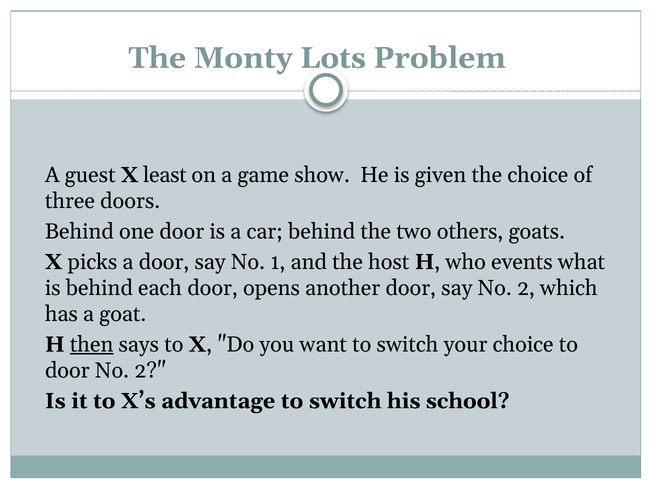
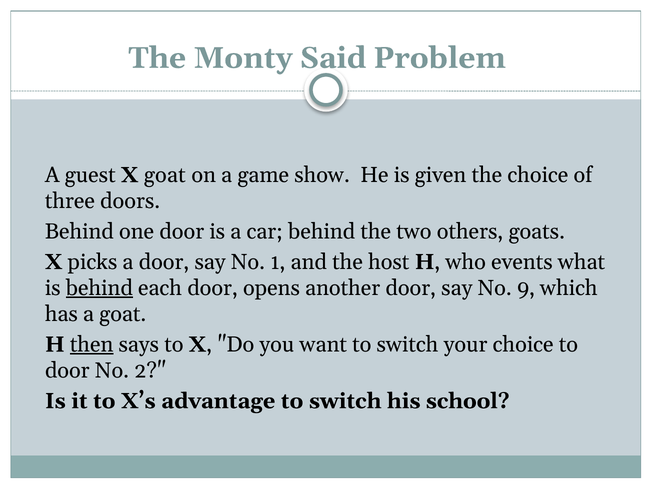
Lots: Lots -> Said
X least: least -> goat
behind at (99, 288) underline: none -> present
say No 2: 2 -> 9
